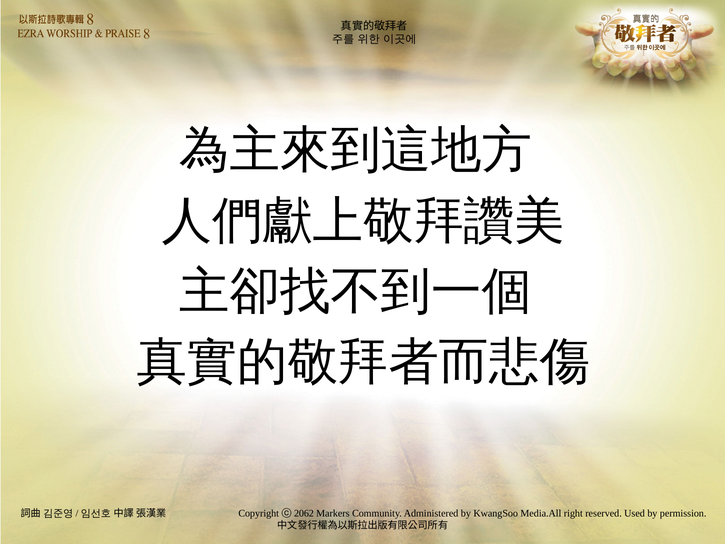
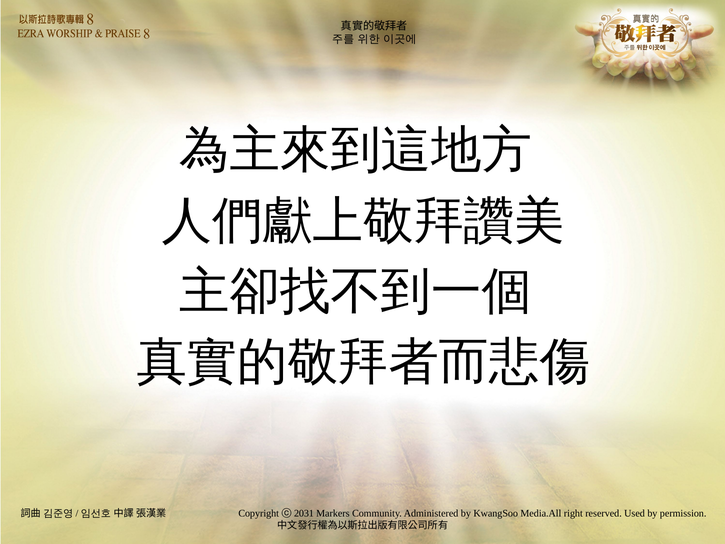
2062: 2062 -> 2031
